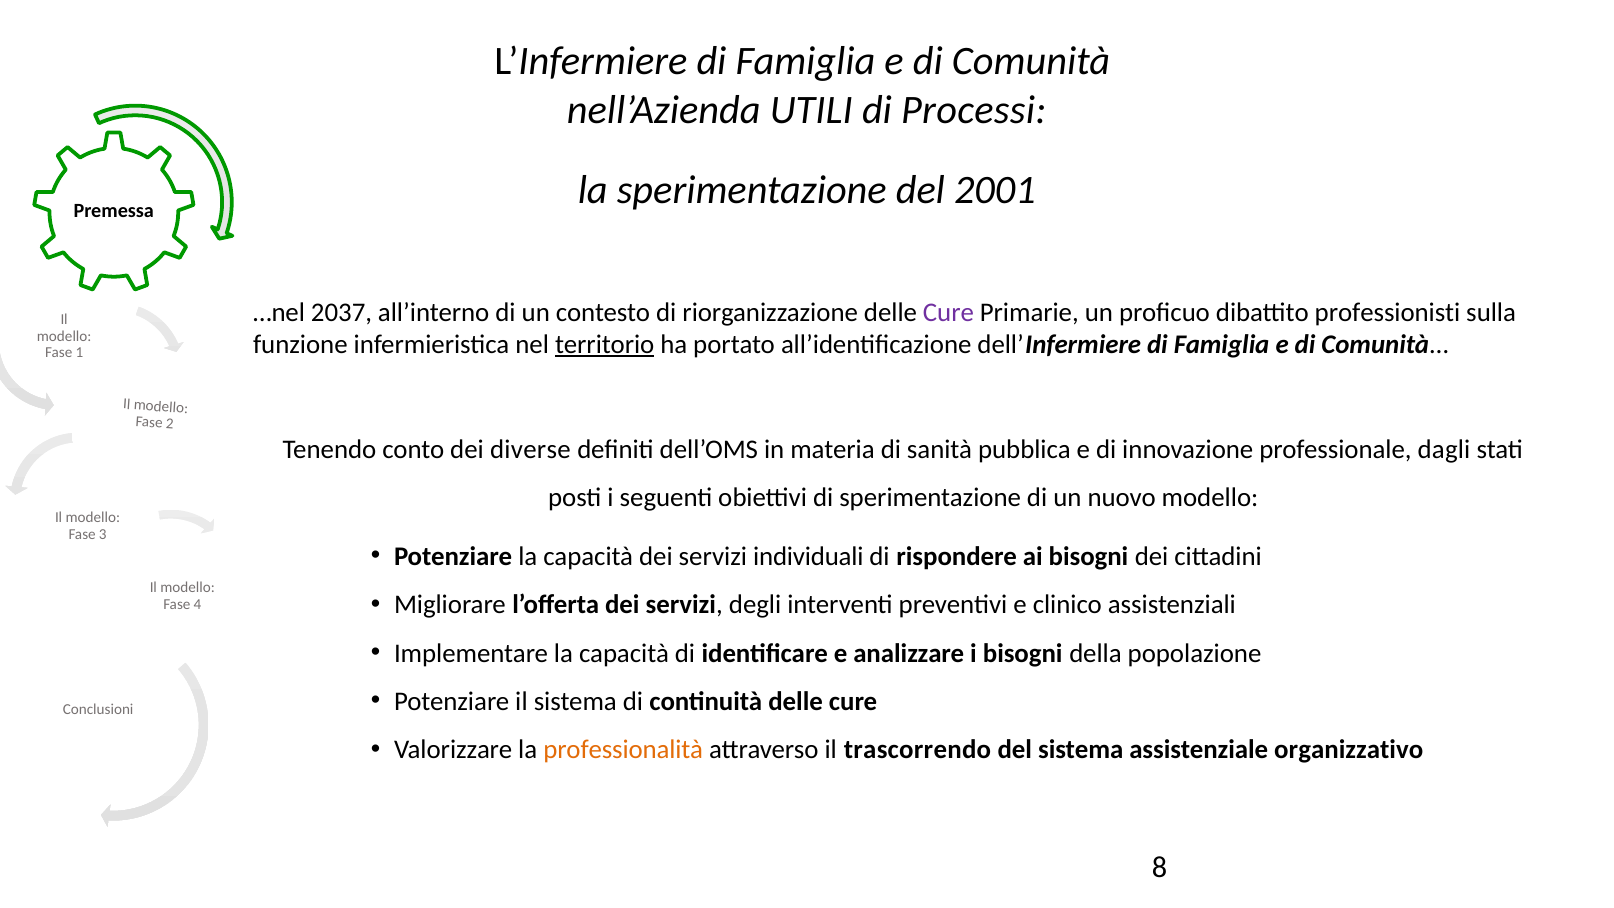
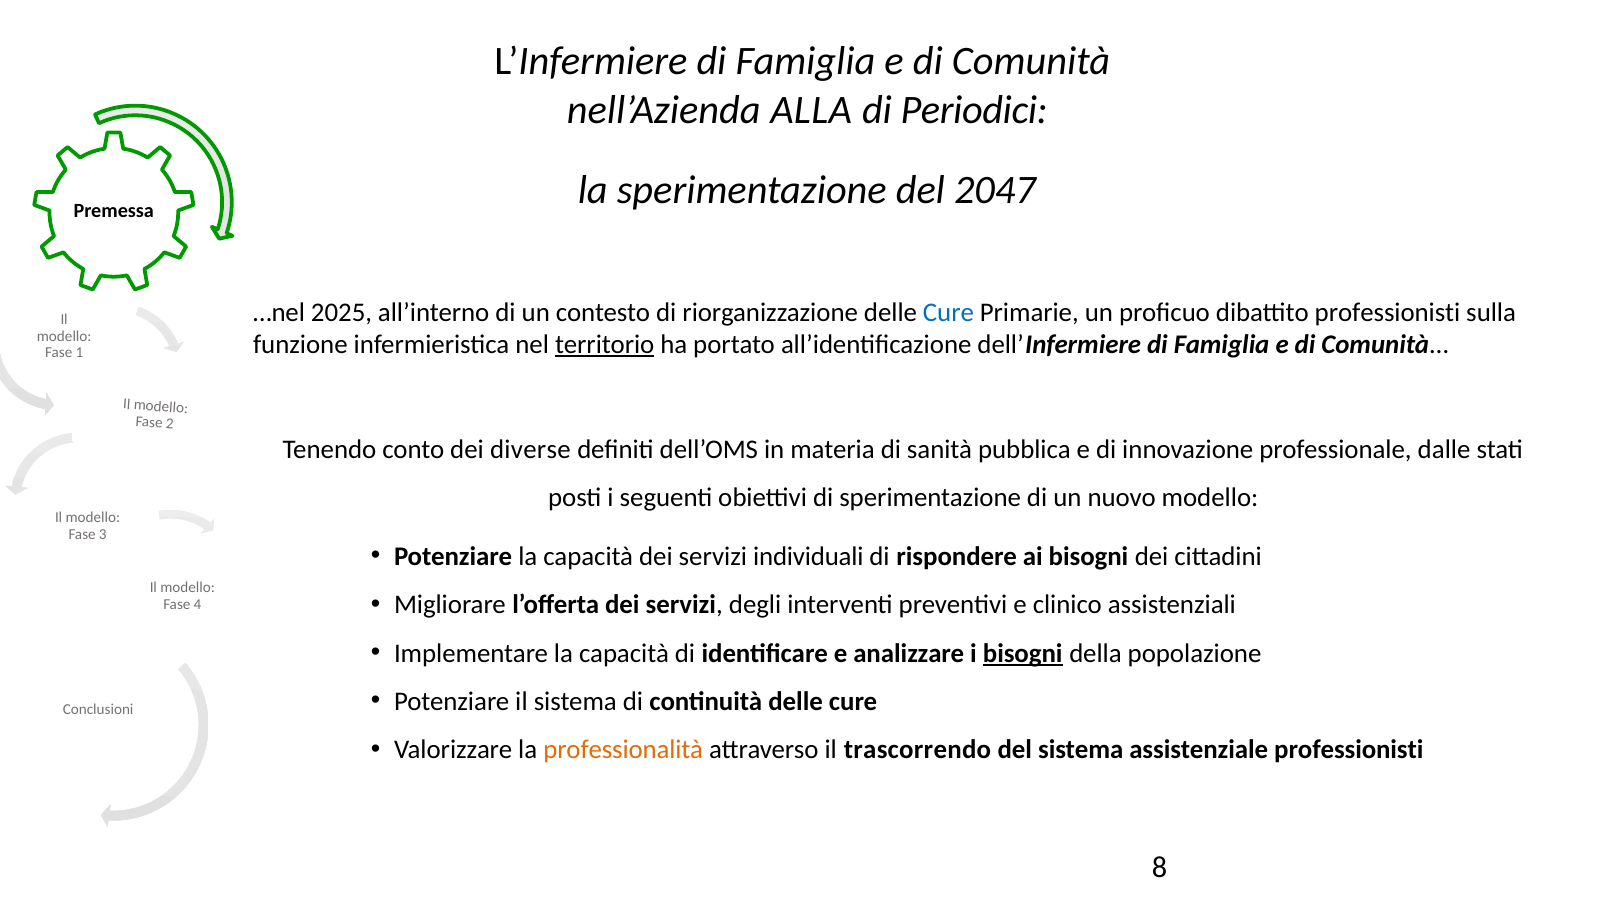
UTILI: UTILI -> ALLA
Processi: Processi -> Periodici
2001: 2001 -> 2047
2037: 2037 -> 2025
Cure at (948, 312) colour: purple -> blue
dagli: dagli -> dalle
bisogni at (1023, 653) underline: none -> present
assistenziale organizzativo: organizzativo -> professionisti
